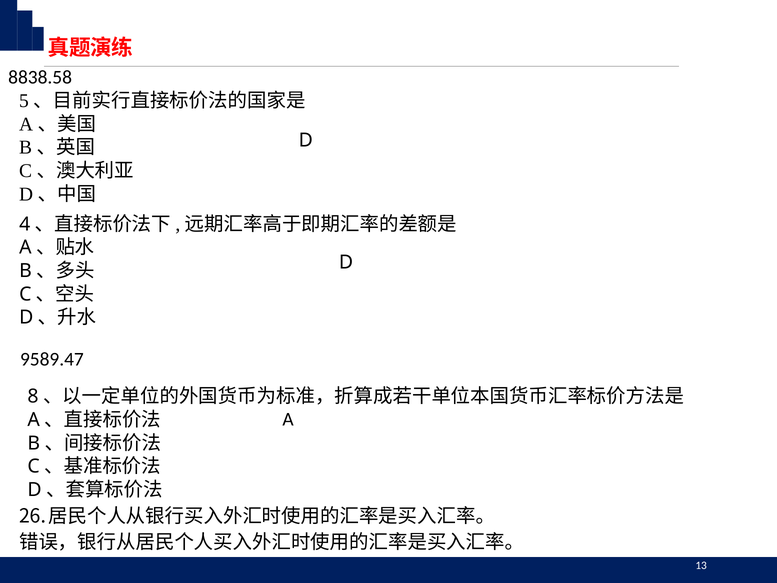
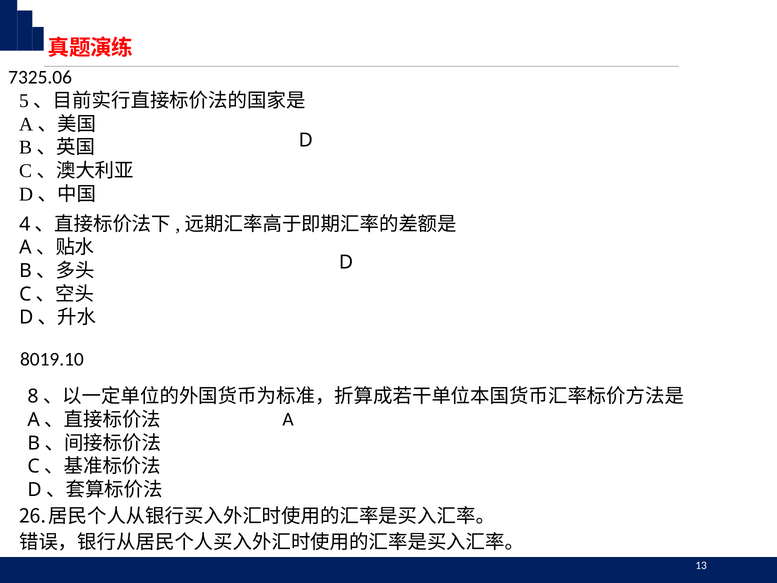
8838.58: 8838.58 -> 7325.06
9589.47: 9589.47 -> 8019.10
